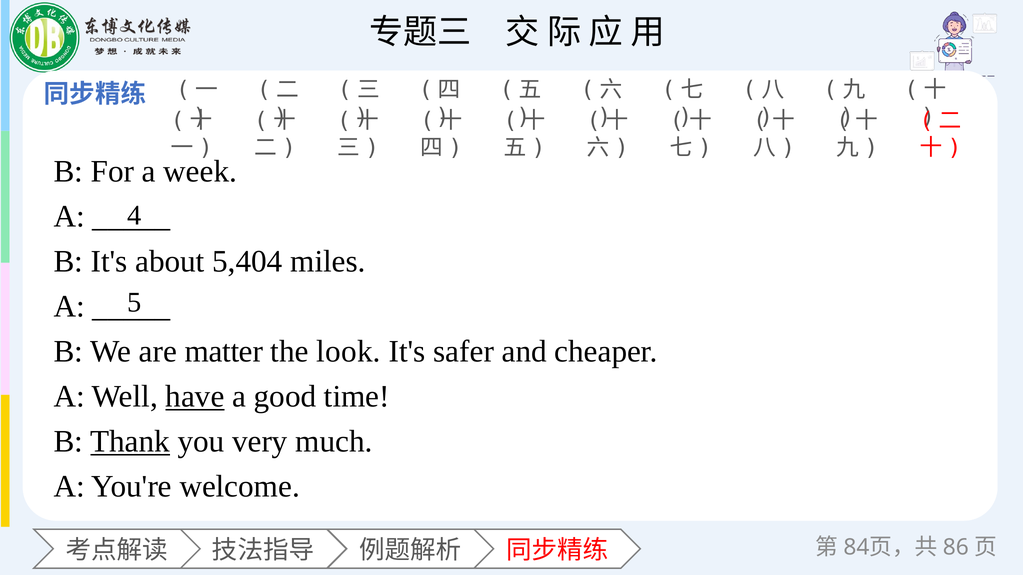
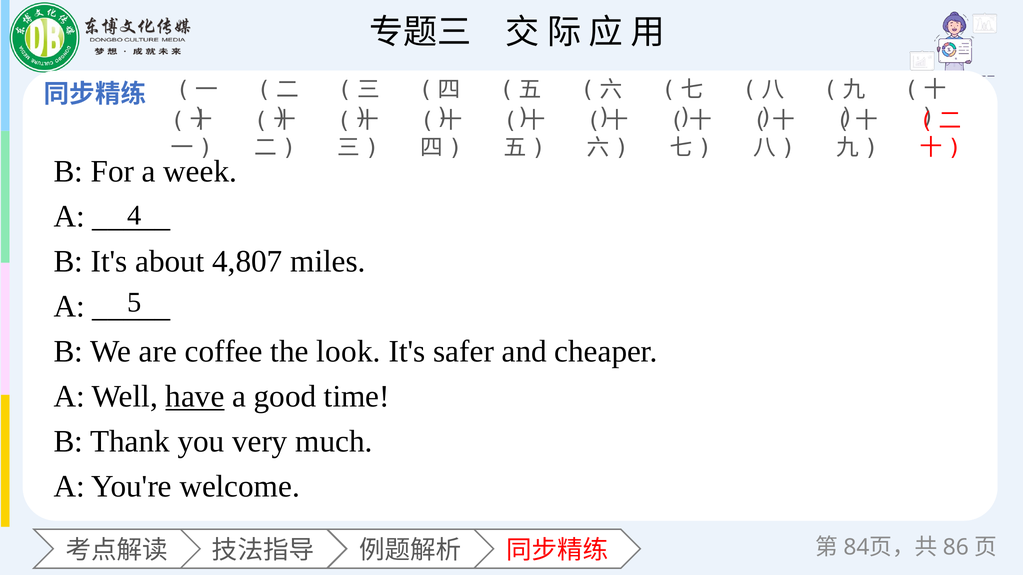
5,404: 5,404 -> 4,807
matter: matter -> coffee
Thank underline: present -> none
